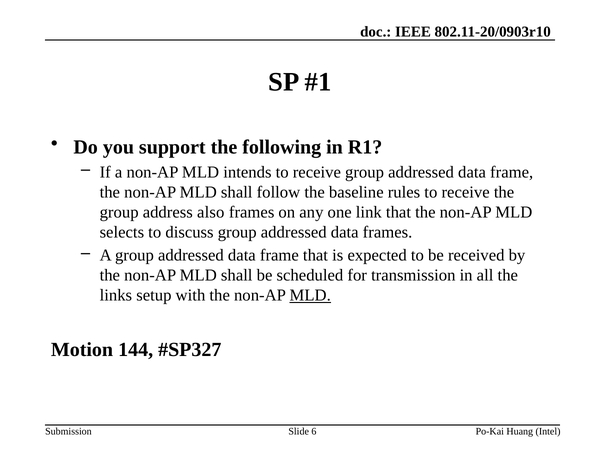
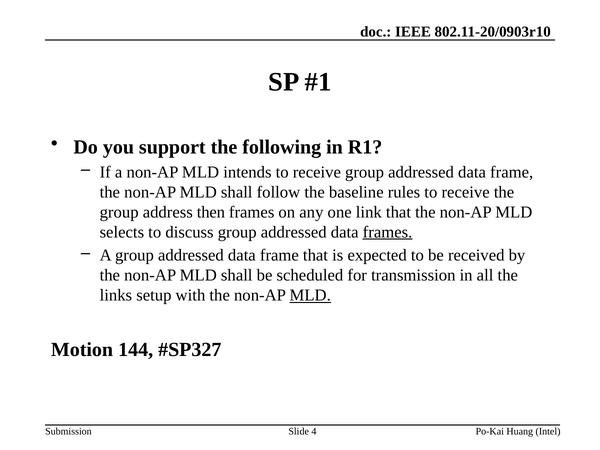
also: also -> then
frames at (388, 232) underline: none -> present
6: 6 -> 4
